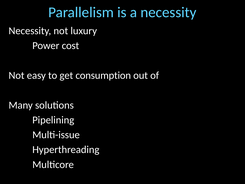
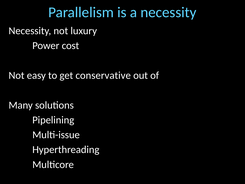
consumption: consumption -> conservative
